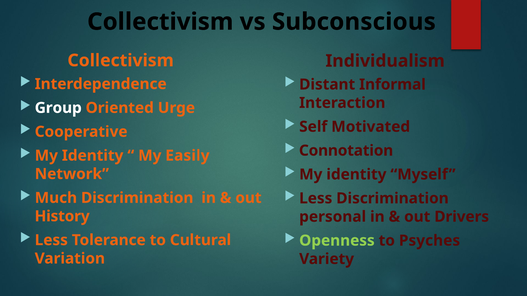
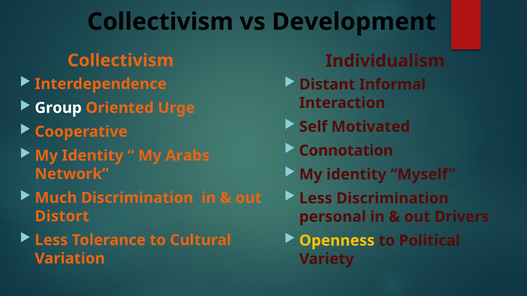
Subconscious: Subconscious -> Development
Easily: Easily -> Arabs
History: History -> Distort
Openness colour: light green -> yellow
Psyches: Psyches -> Political
